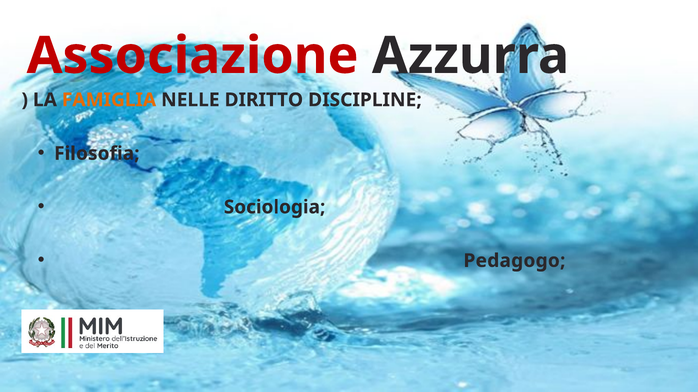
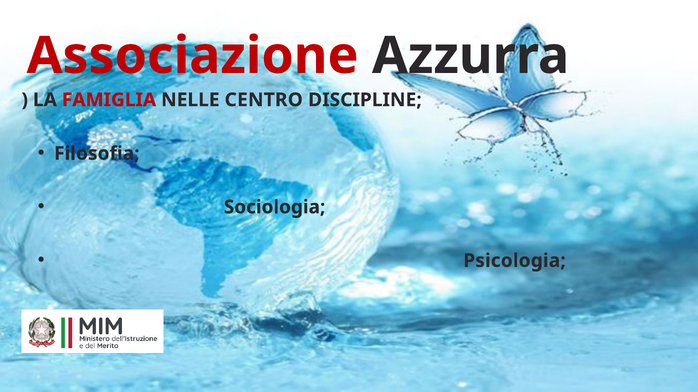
FAMIGLIA colour: orange -> red
DIRITTO: DIRITTO -> CENTRO
Pedagogo: Pedagogo -> Psicologia
